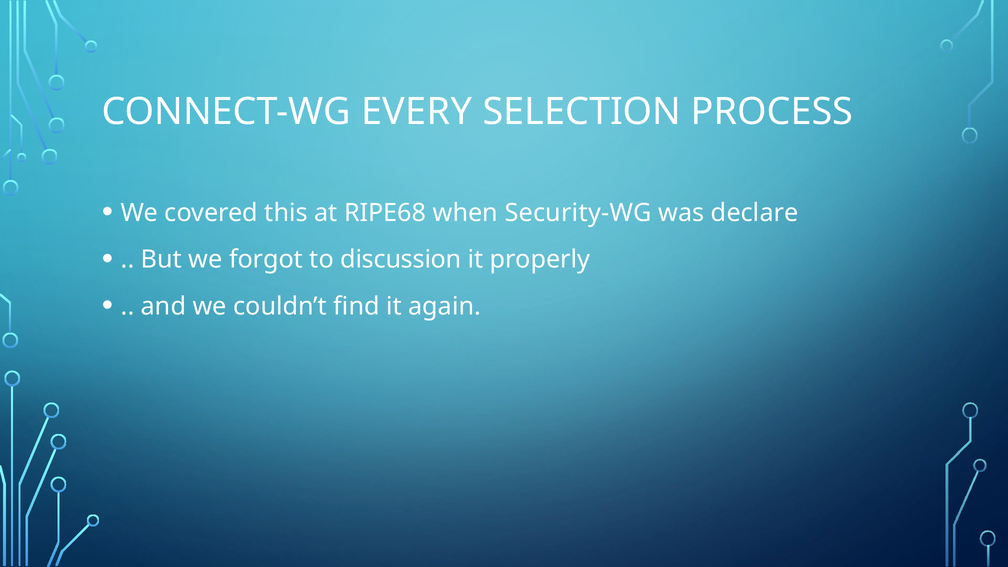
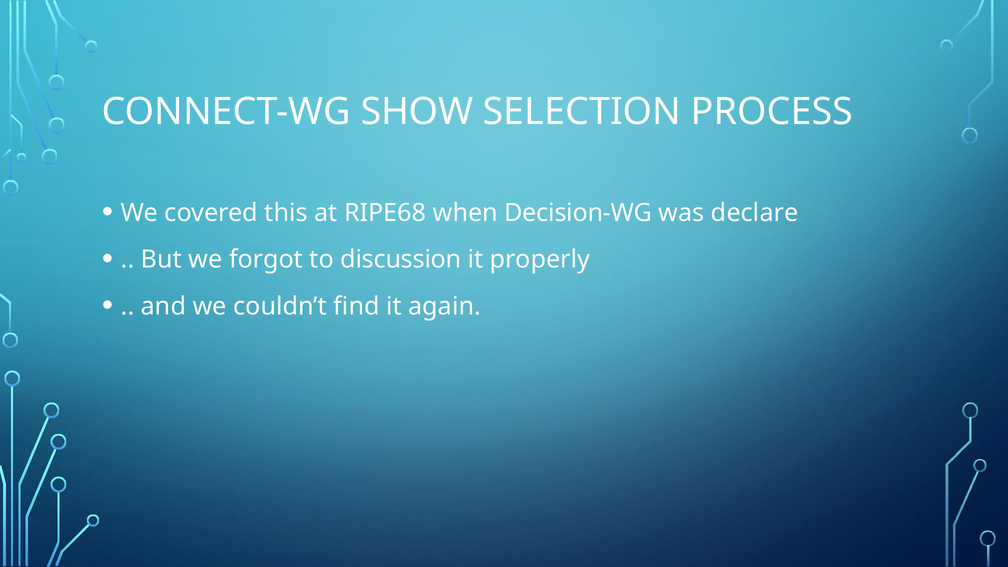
EVERY: EVERY -> SHOW
Security-WG: Security-WG -> Decision-WG
